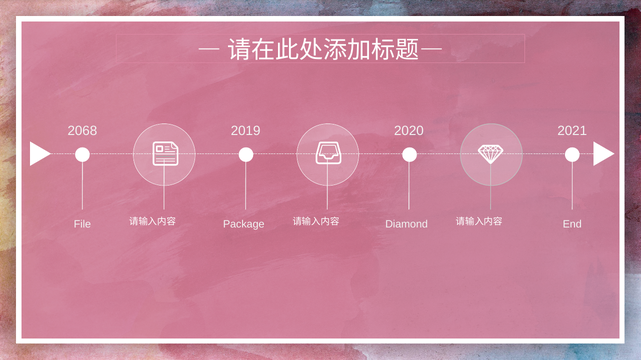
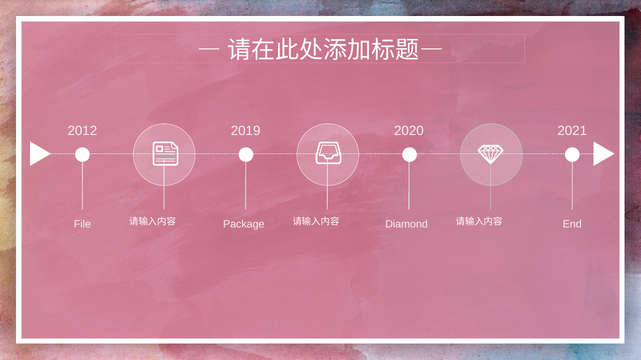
2068: 2068 -> 2012
